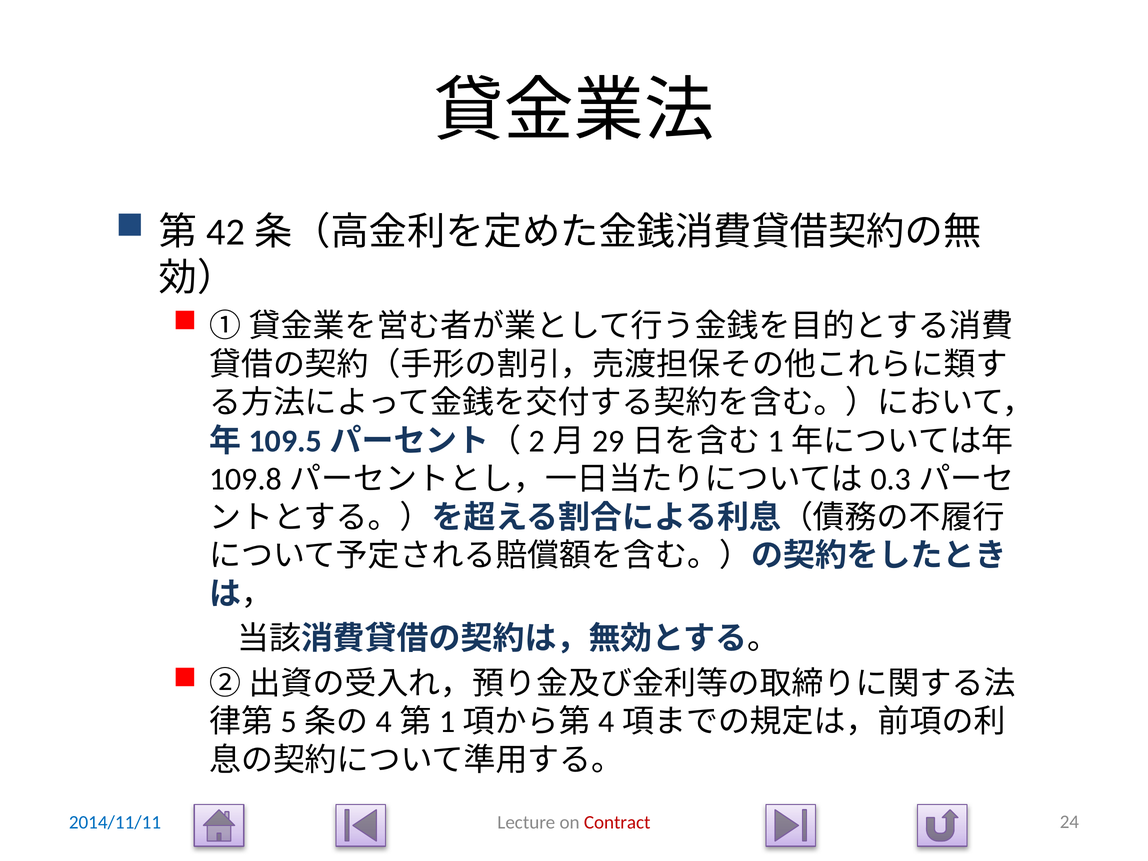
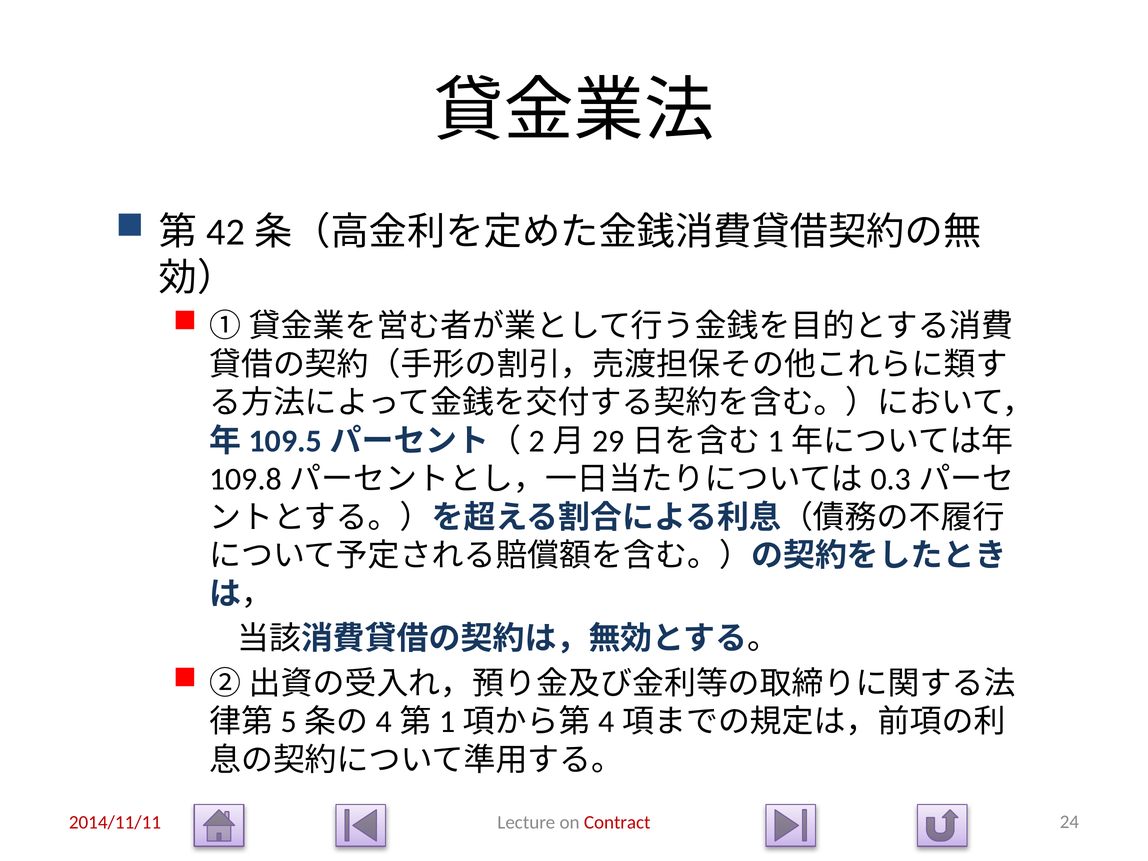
2014/11/11 colour: blue -> red
